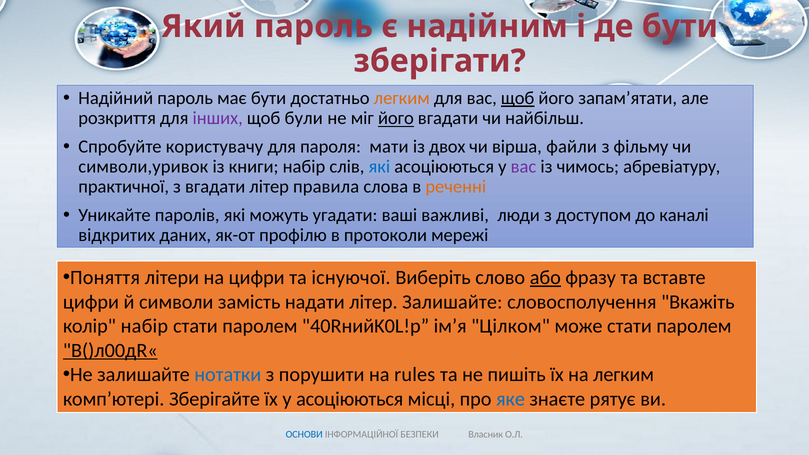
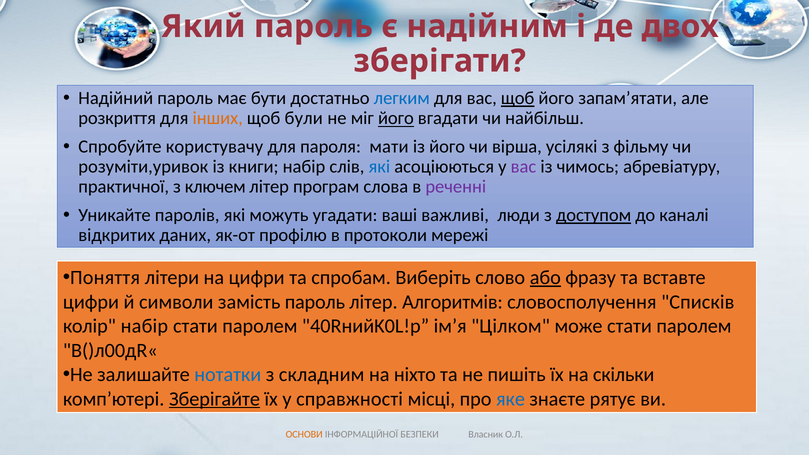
де бути: бути -> двох
легким at (402, 98) colour: orange -> blue
інших colour: purple -> orange
із двох: двох -> його
файли: файли -> усілякі
символи,уривок: символи,уривок -> розуміти,уривок
з вгадати: вгадати -> ключем
правила: правила -> програм
реченні colour: orange -> purple
доступом underline: none -> present
існуючої: існуючої -> спробам
замість надати: надати -> пароль
літер Залишайте: Залишайте -> Алгоритмів
Вкажіть: Вкажіть -> Списків
В()л00дR« underline: present -> none
порушити: порушити -> складним
rules: rules -> ніхто
на легким: легким -> скільки
Зберігайте underline: none -> present
у асоціюються: асоціюються -> справжності
ОСНОВИ colour: blue -> orange
